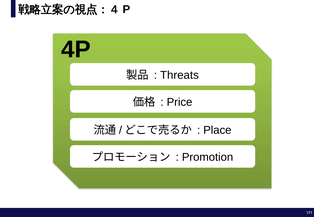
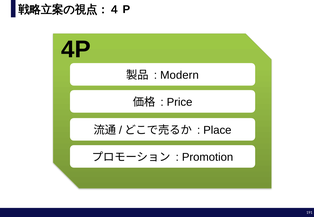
Threats: Threats -> Modern
